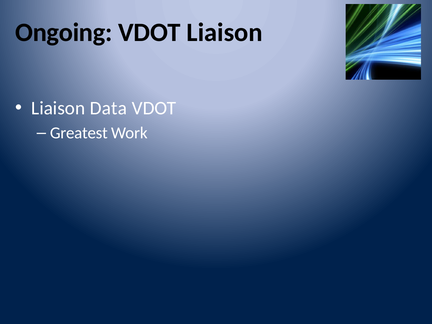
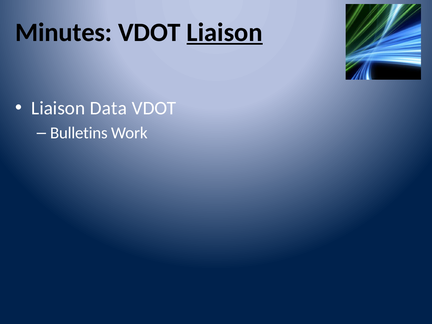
Ongoing: Ongoing -> Minutes
Liaison at (225, 32) underline: none -> present
Greatest: Greatest -> Bulletins
